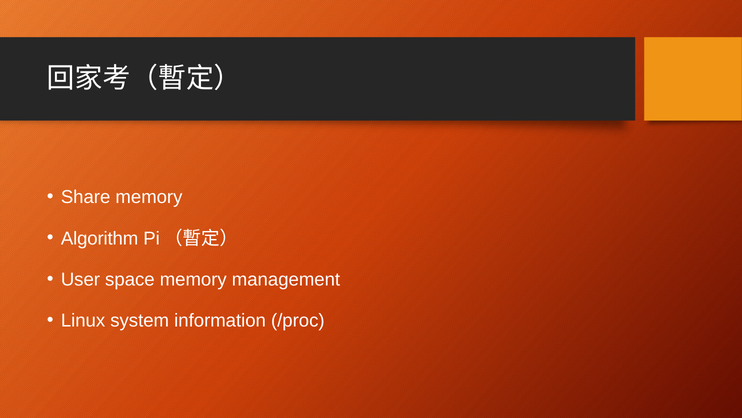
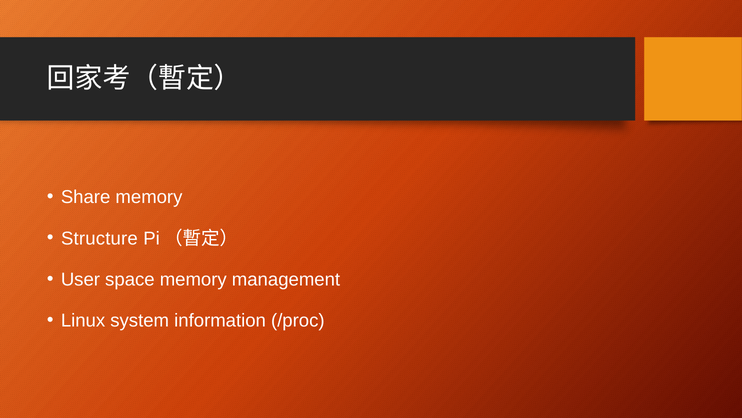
Algorithm: Algorithm -> Structure
